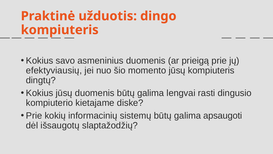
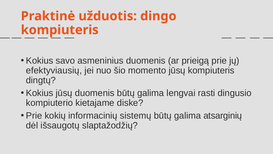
apsaugoti: apsaugoti -> atsarginių
